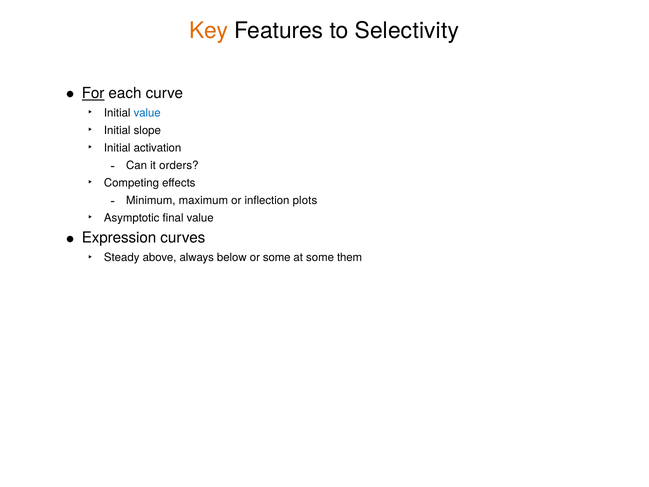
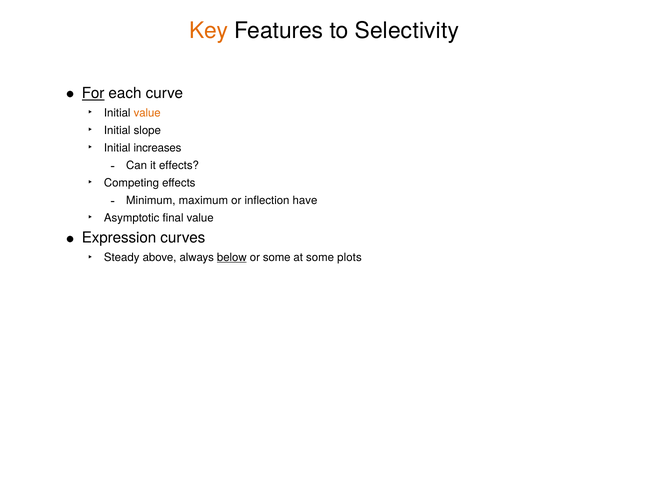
value at (147, 113) colour: blue -> orange
activation: activation -> increases
it orders: orders -> effects
plots: plots -> have
below underline: none -> present
them: them -> plots
